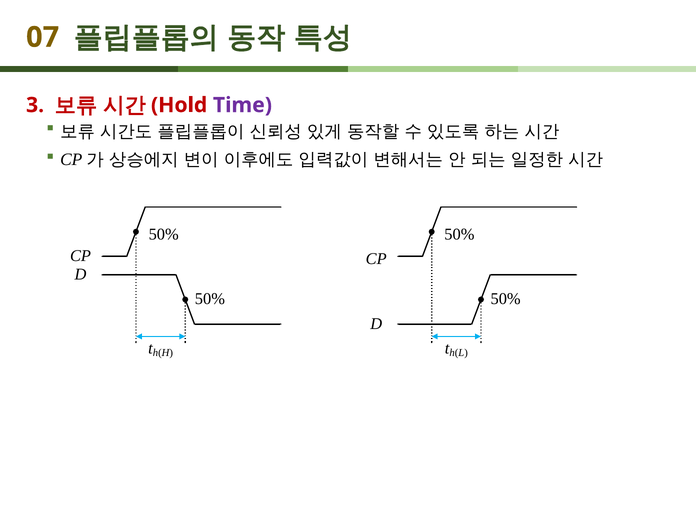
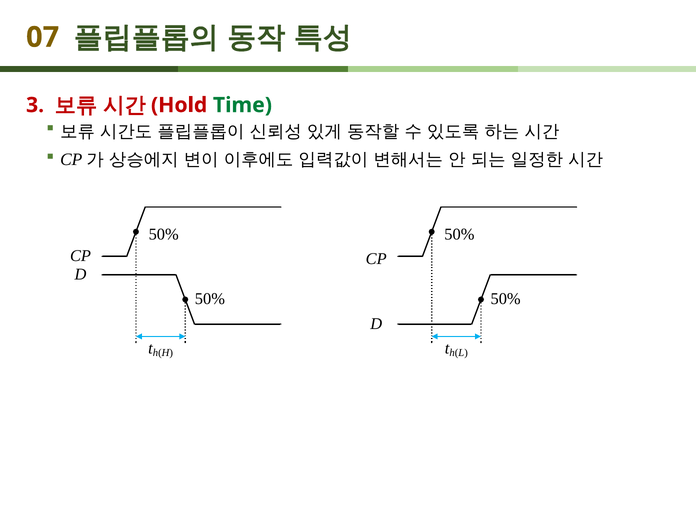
Time colour: purple -> green
